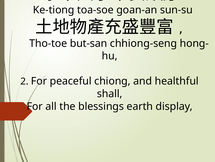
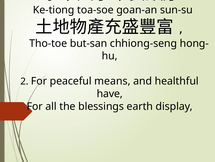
chiong: chiong -> means
shall: shall -> have
